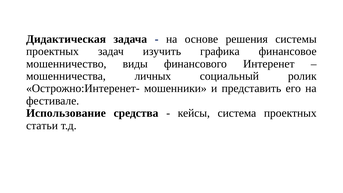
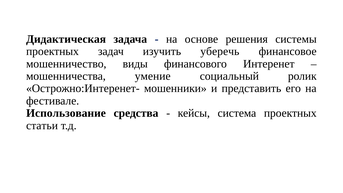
графика: графика -> уберечь
личных: личных -> умение
